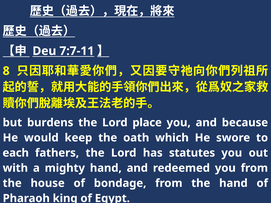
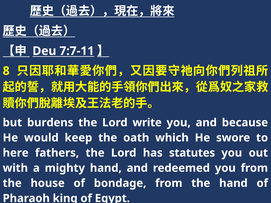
place: place -> write
each: each -> here
